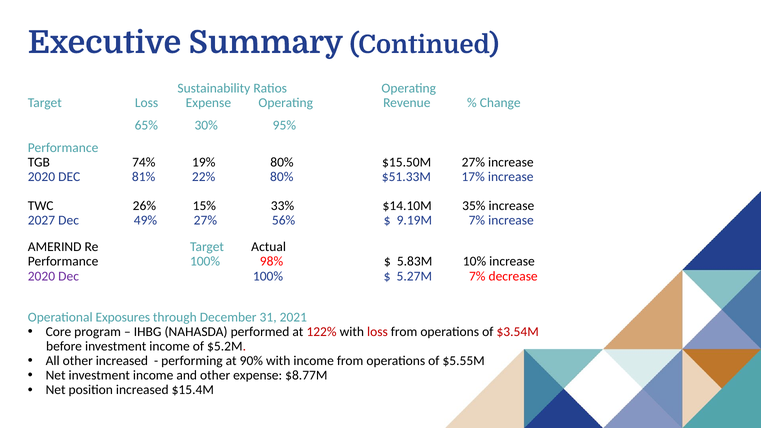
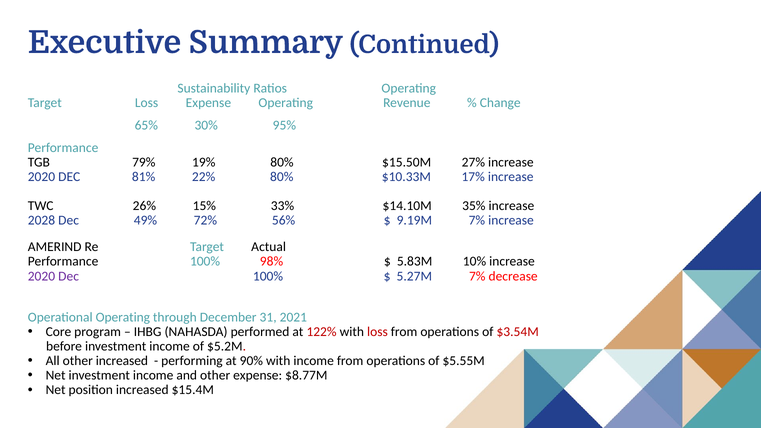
74%: 74% -> 79%
$51.33M: $51.33M -> $10.33M
2027: 2027 -> 2028
49% 27%: 27% -> 72%
Operational Exposures: Exposures -> Operating
